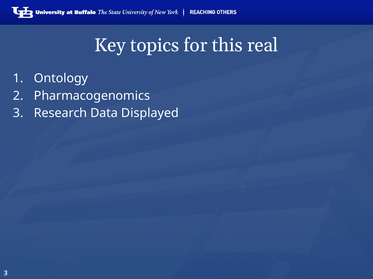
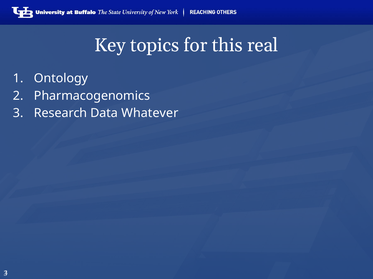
Displayed: Displayed -> Whatever
